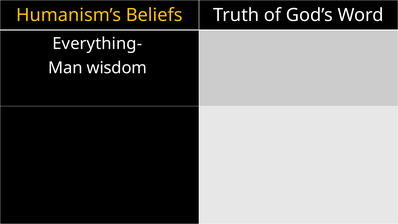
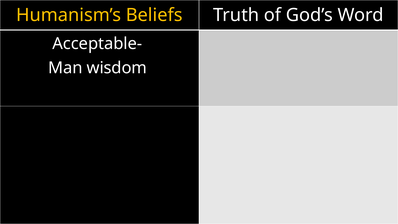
Everything-: Everything- -> Acceptable-
